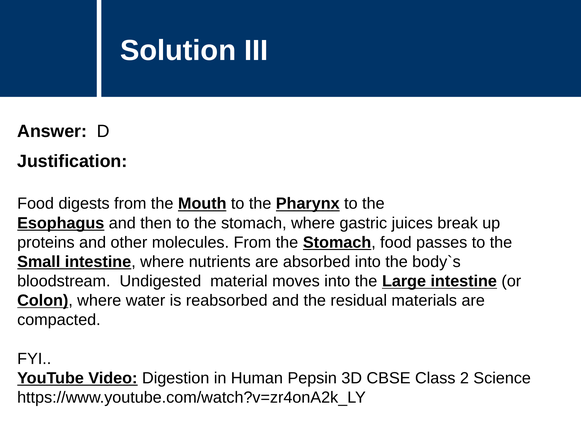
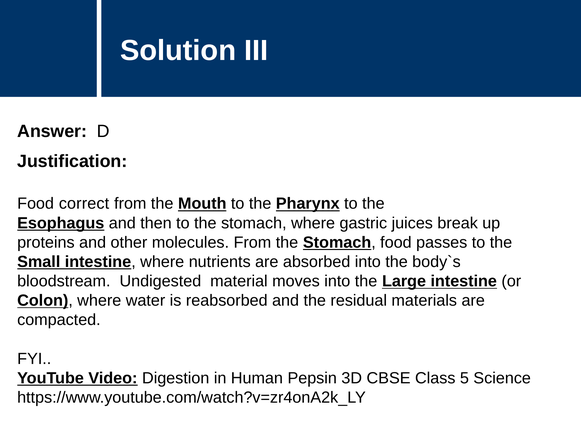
digests: digests -> correct
2: 2 -> 5
